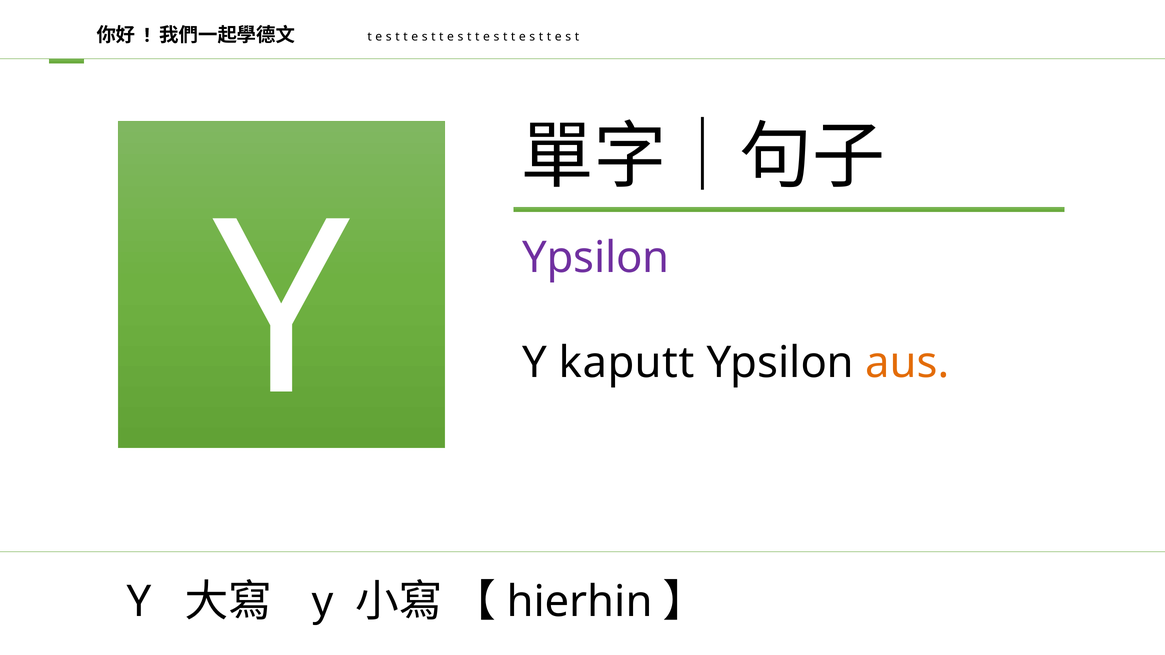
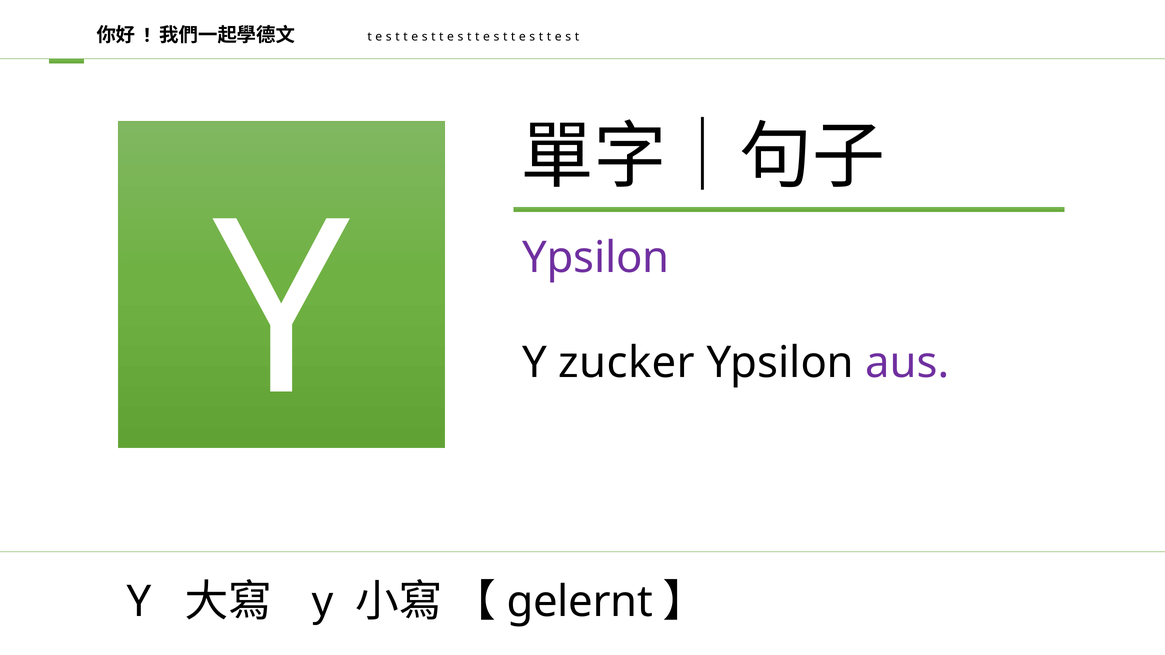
kaputt: kaputt -> zucker
aus colour: orange -> purple
hierhin: hierhin -> gelernt
